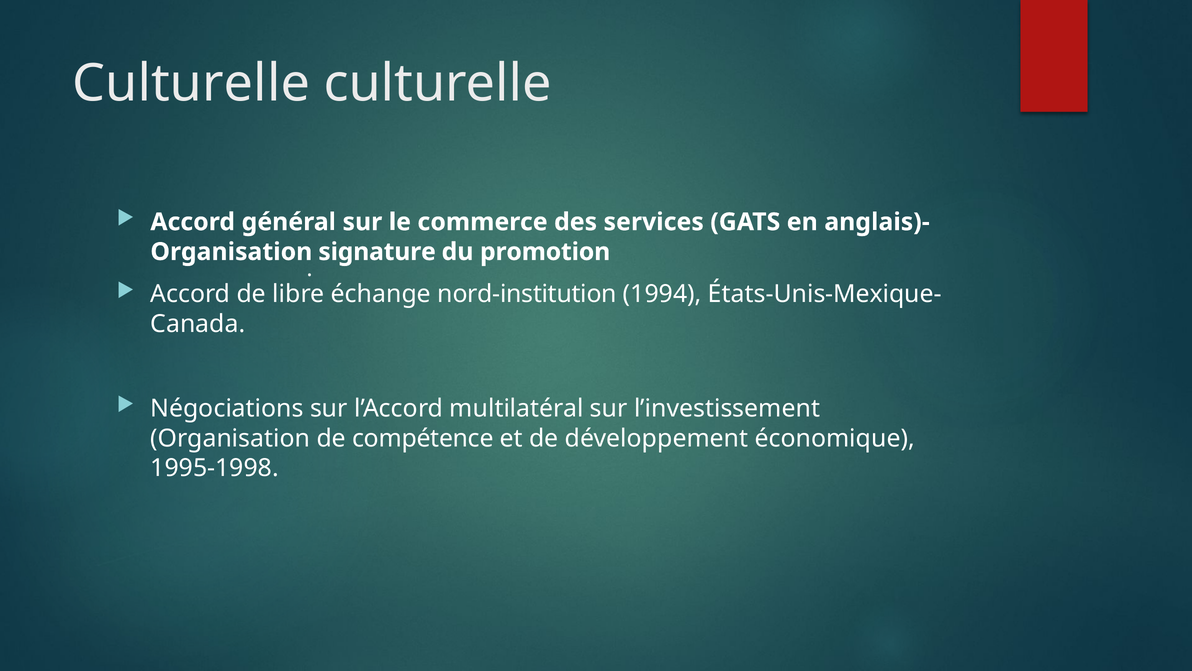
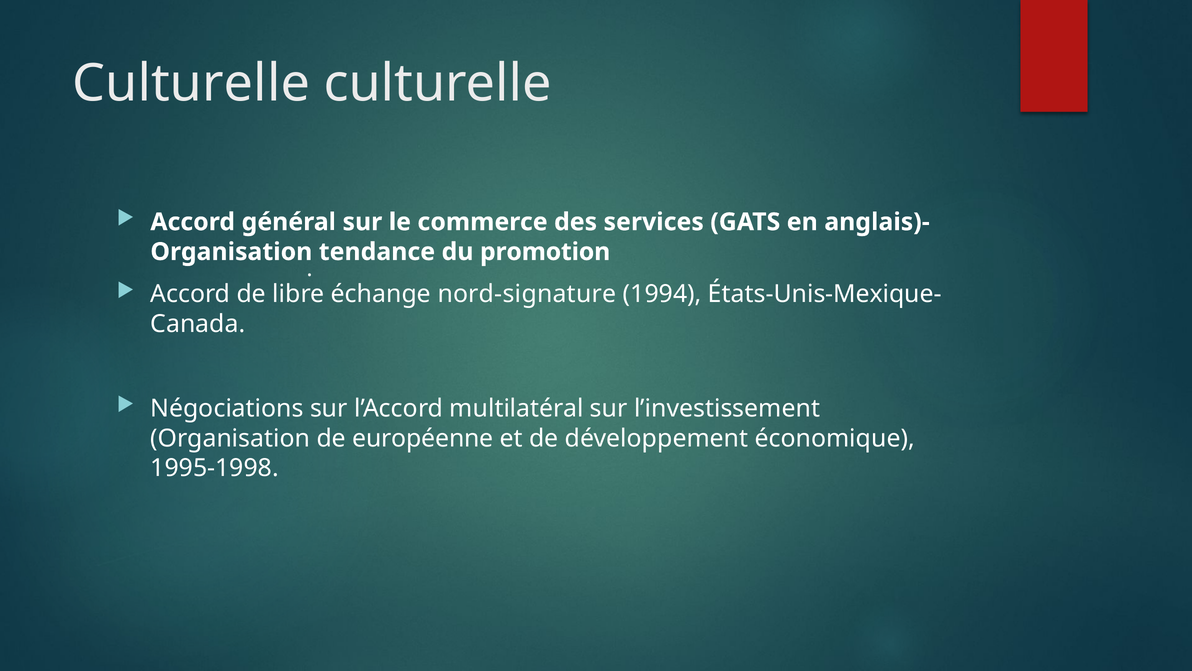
signature: signature -> tendance
nord-institution: nord-institution -> nord-signature
compétence: compétence -> européenne
